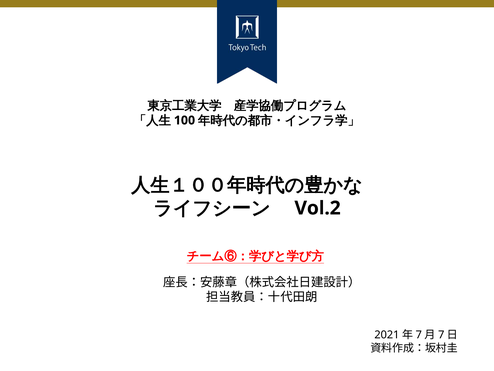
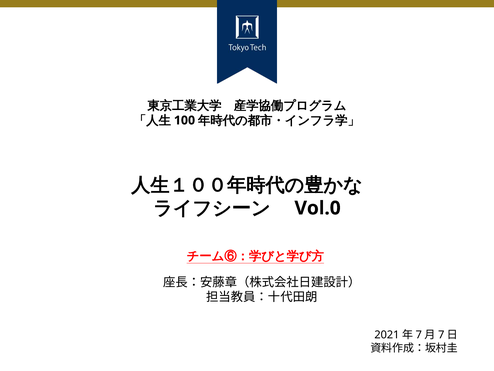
Vol.2: Vol.2 -> Vol.0
